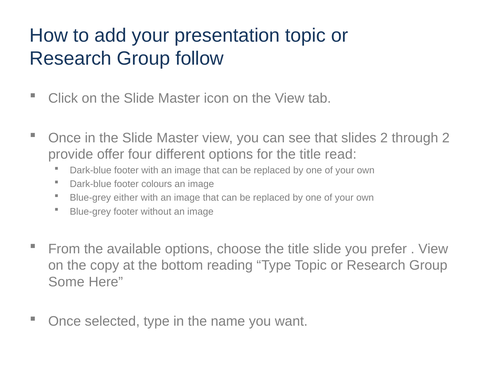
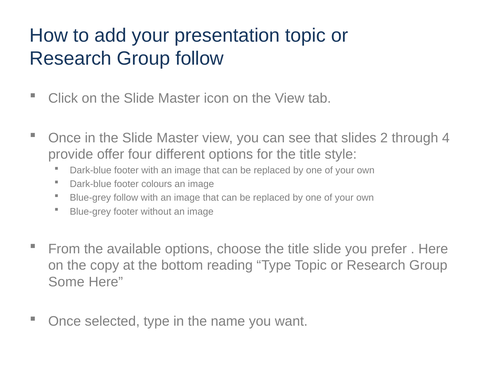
through 2: 2 -> 4
read: read -> style
Blue-grey either: either -> follow
View at (433, 249): View -> Here
